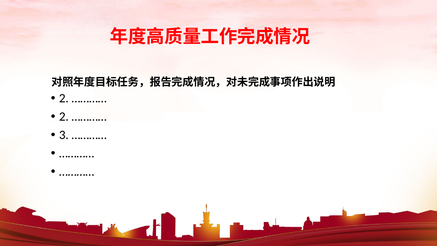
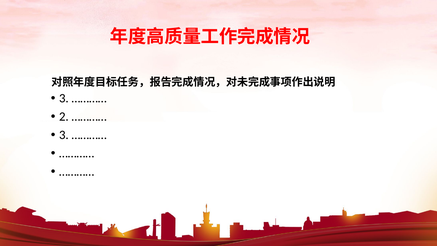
2 at (64, 98): 2 -> 3
